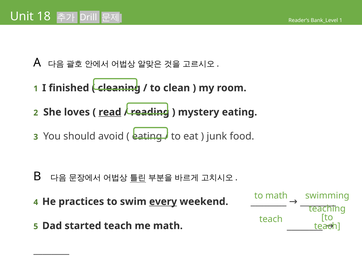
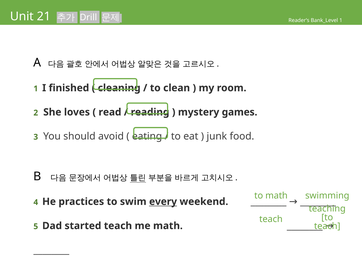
18: 18 -> 21
read underline: present -> none
mystery eating: eating -> games
